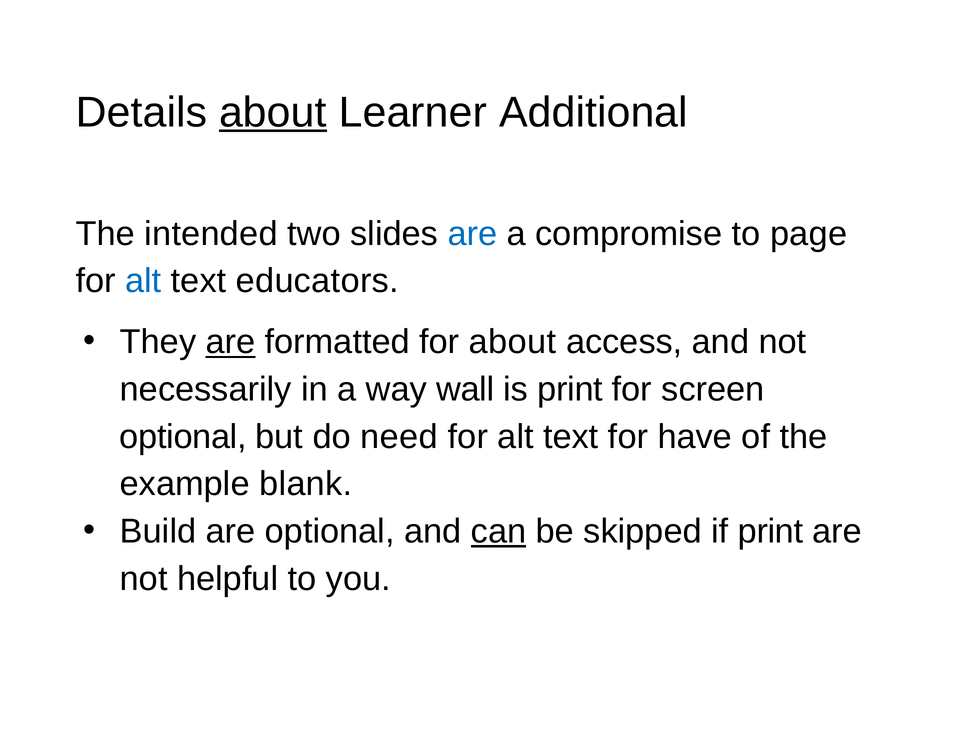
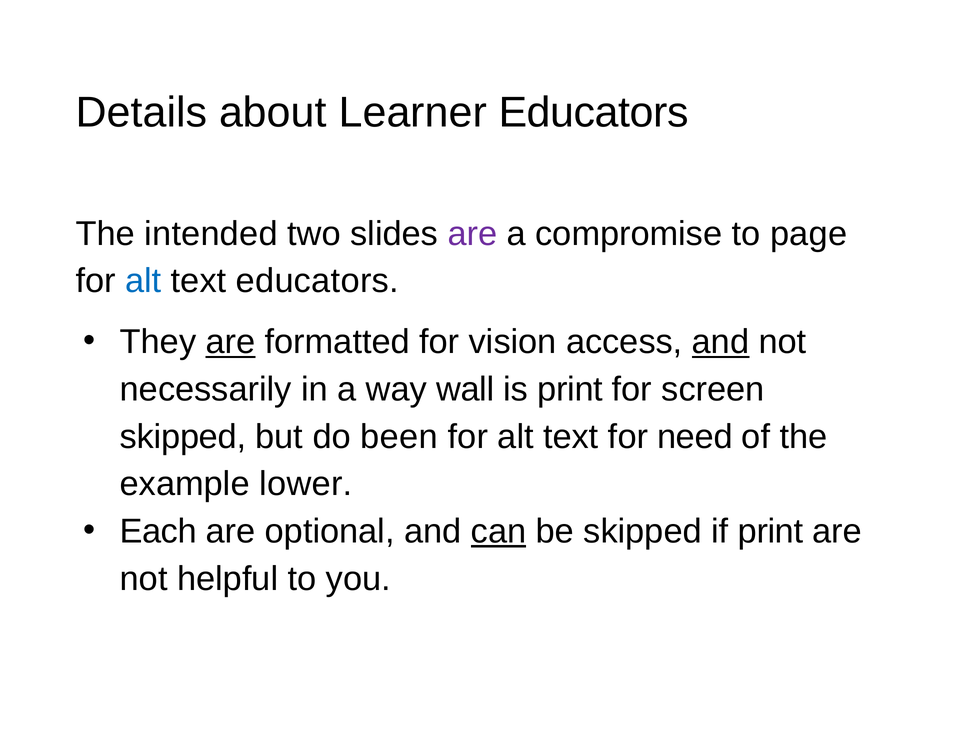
about at (273, 112) underline: present -> none
Learner Additional: Additional -> Educators
are at (472, 234) colour: blue -> purple
for about: about -> vision
and at (721, 342) underline: none -> present
optional at (183, 437): optional -> skipped
need: need -> been
have: have -> need
blank: blank -> lower
Build: Build -> Each
